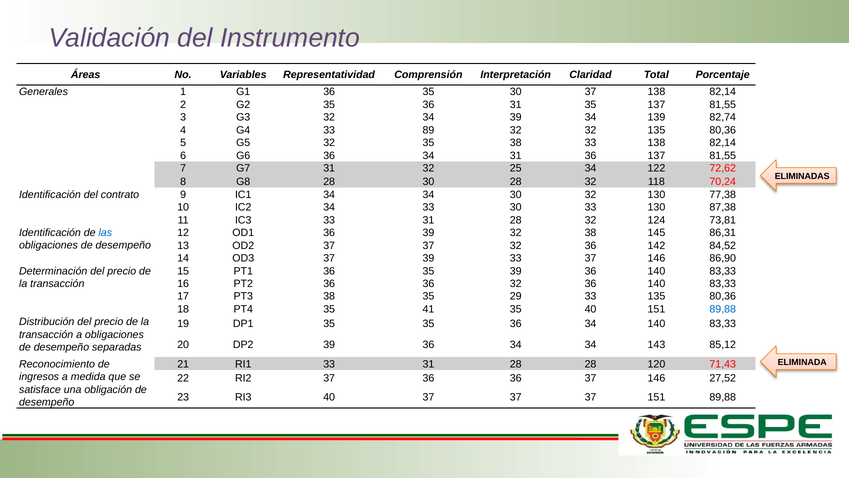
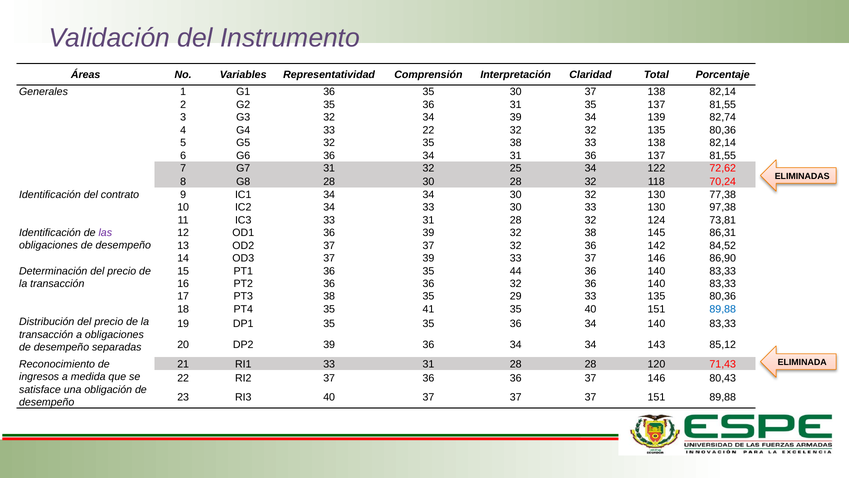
33 89: 89 -> 22
87,38: 87,38 -> 97,38
las colour: blue -> purple
35 39: 39 -> 44
27,52: 27,52 -> 80,43
